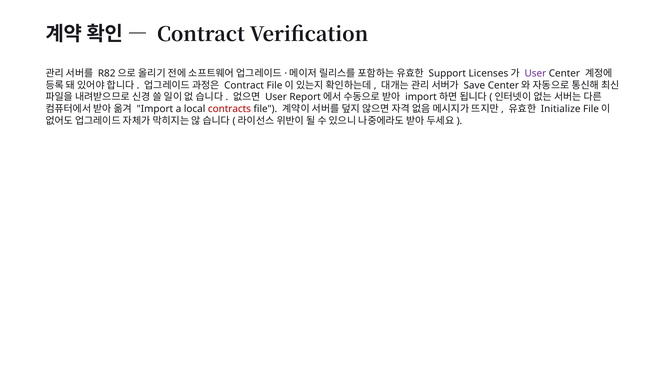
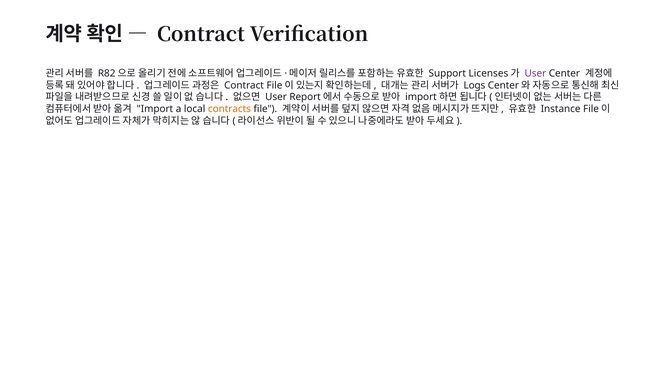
Save: Save -> Logs
contracts colour: red -> orange
Initialize: Initialize -> Instance
